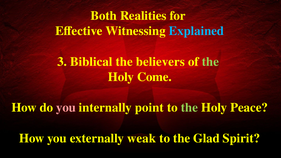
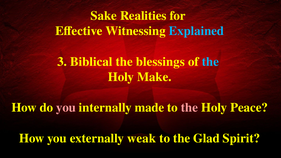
Both: Both -> Sake
believers: believers -> blessings
the at (210, 62) colour: light green -> light blue
Come: Come -> Make
point: point -> made
the at (189, 108) colour: light green -> pink
